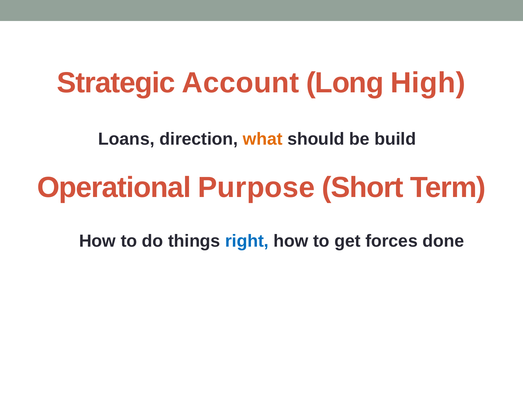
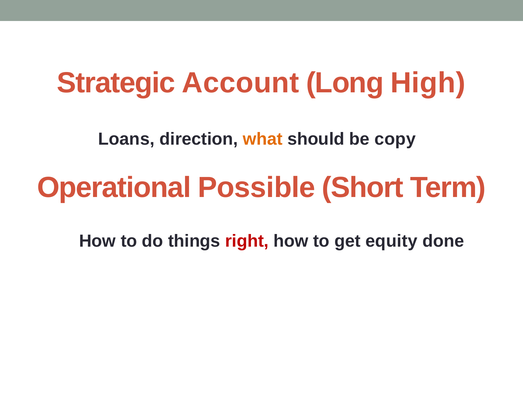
build: build -> copy
Purpose: Purpose -> Possible
right colour: blue -> red
forces: forces -> equity
